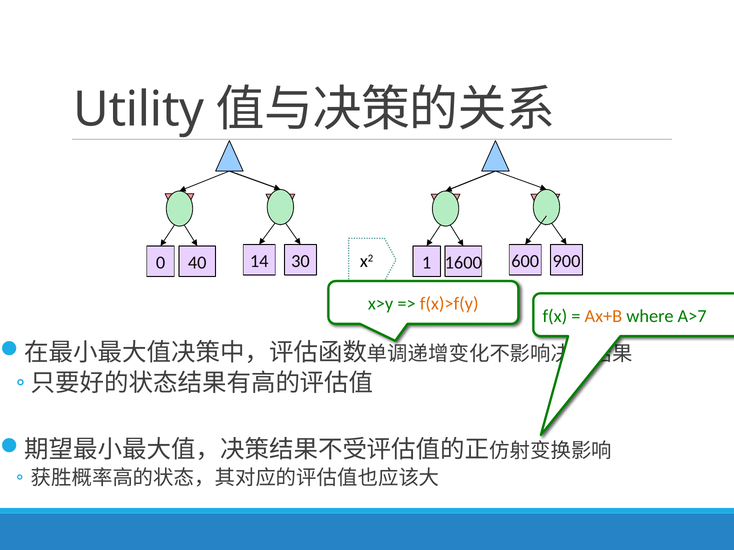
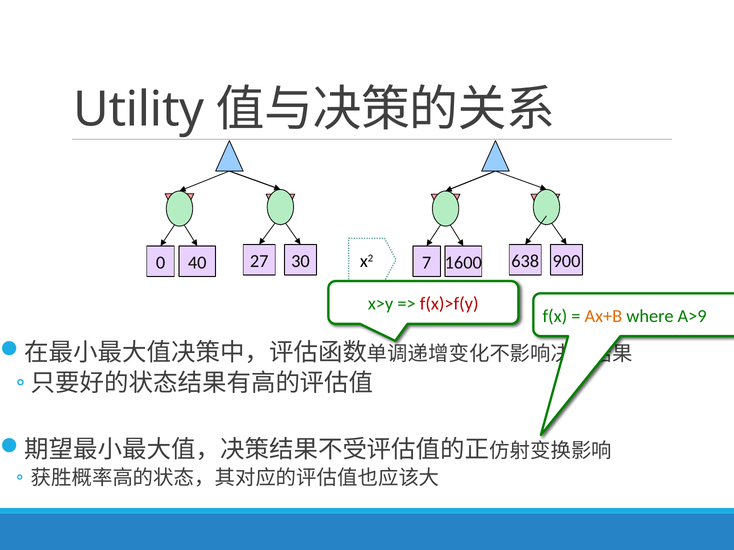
14: 14 -> 27
1: 1 -> 7
600: 600 -> 638
f(x)>f(y colour: orange -> red
A>7: A>7 -> A>9
